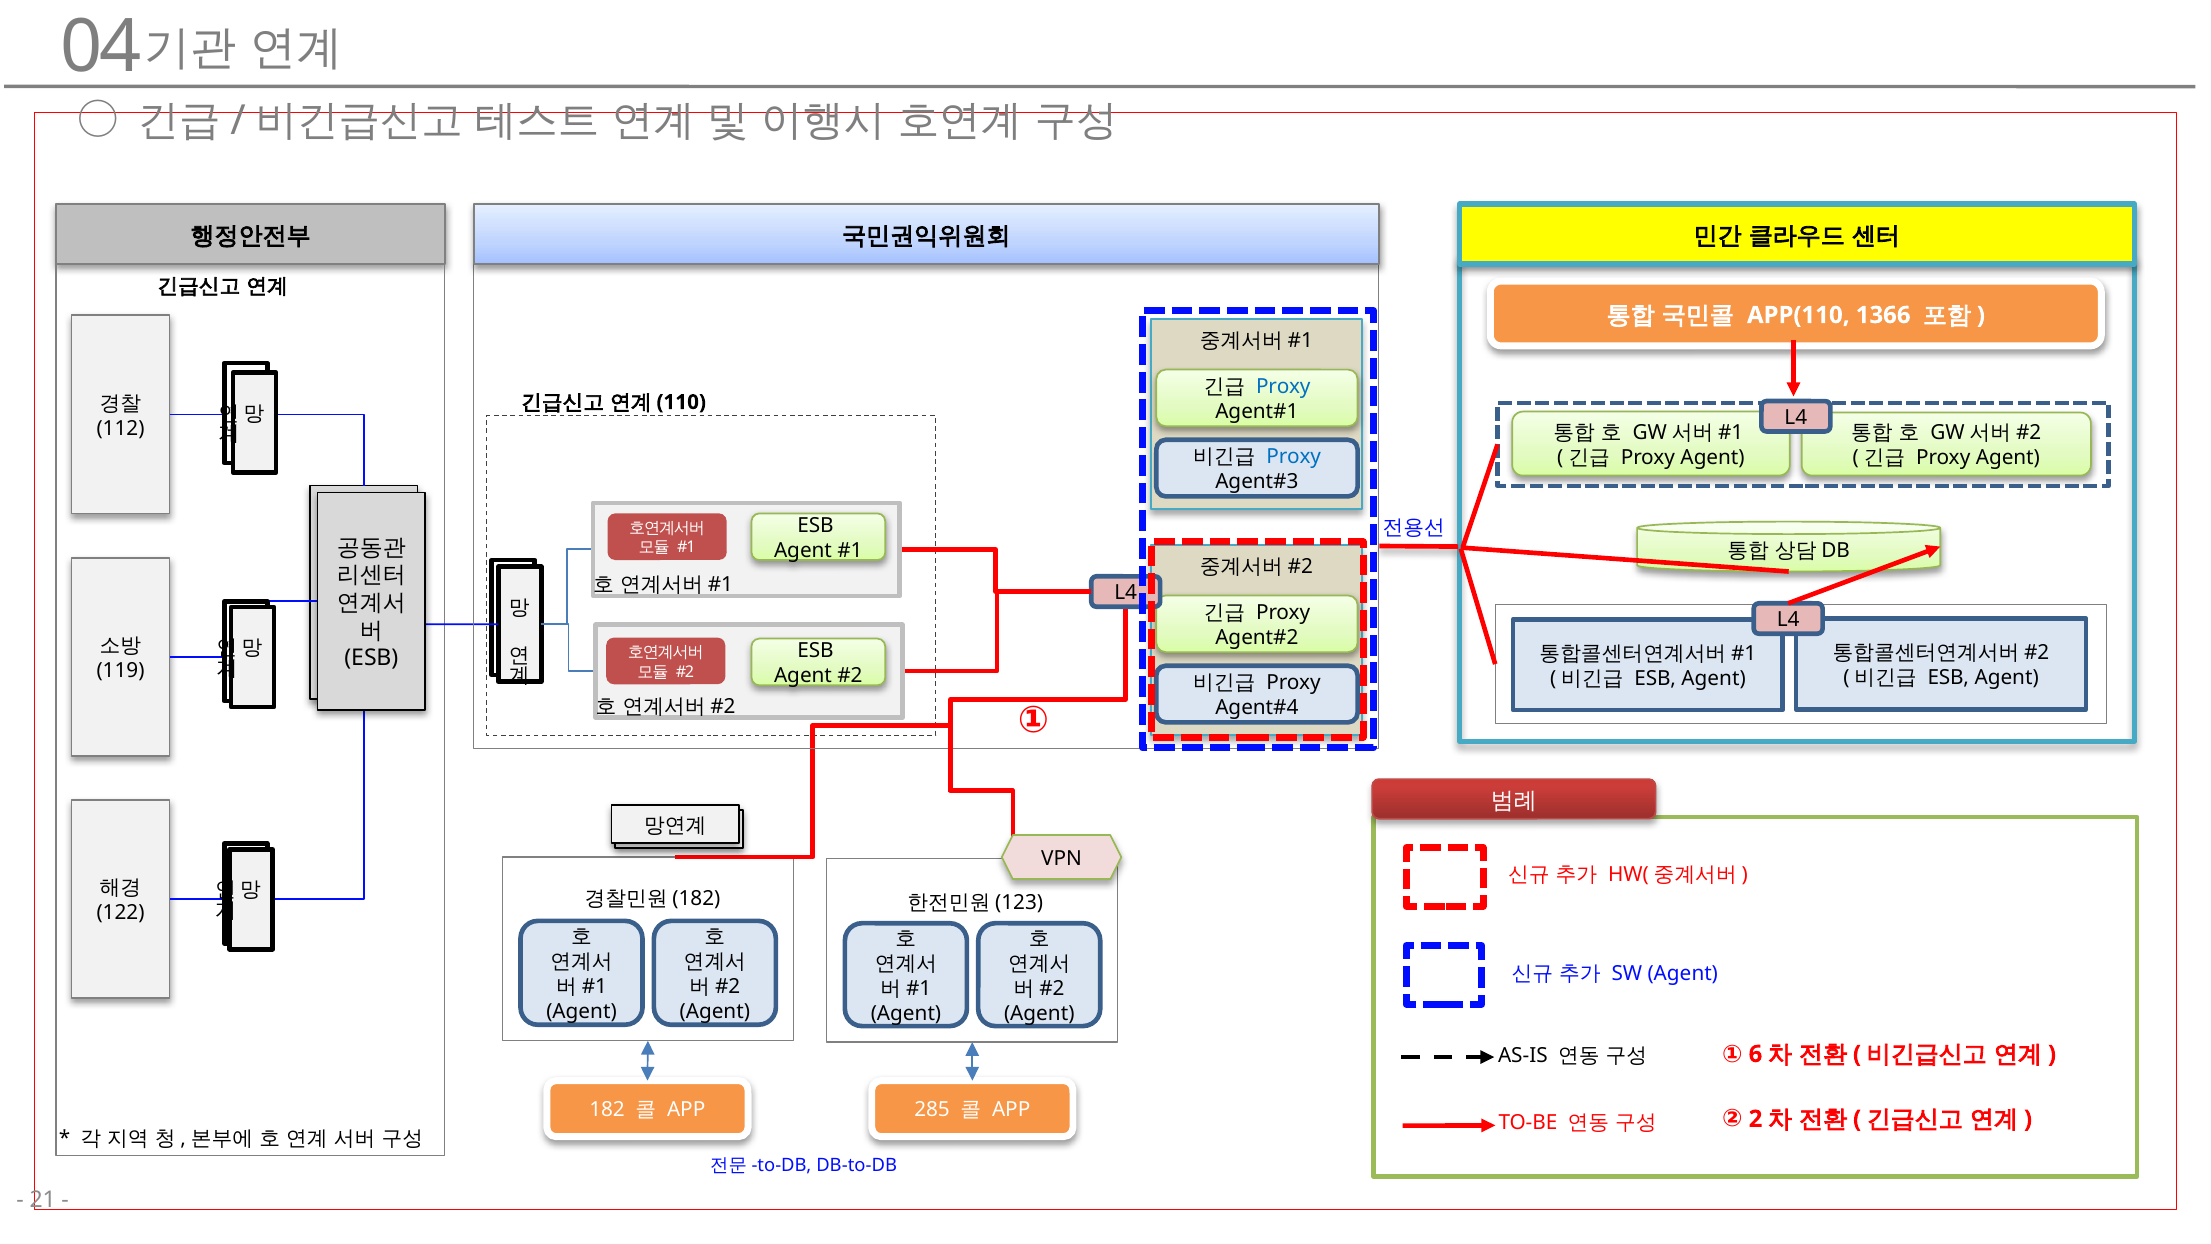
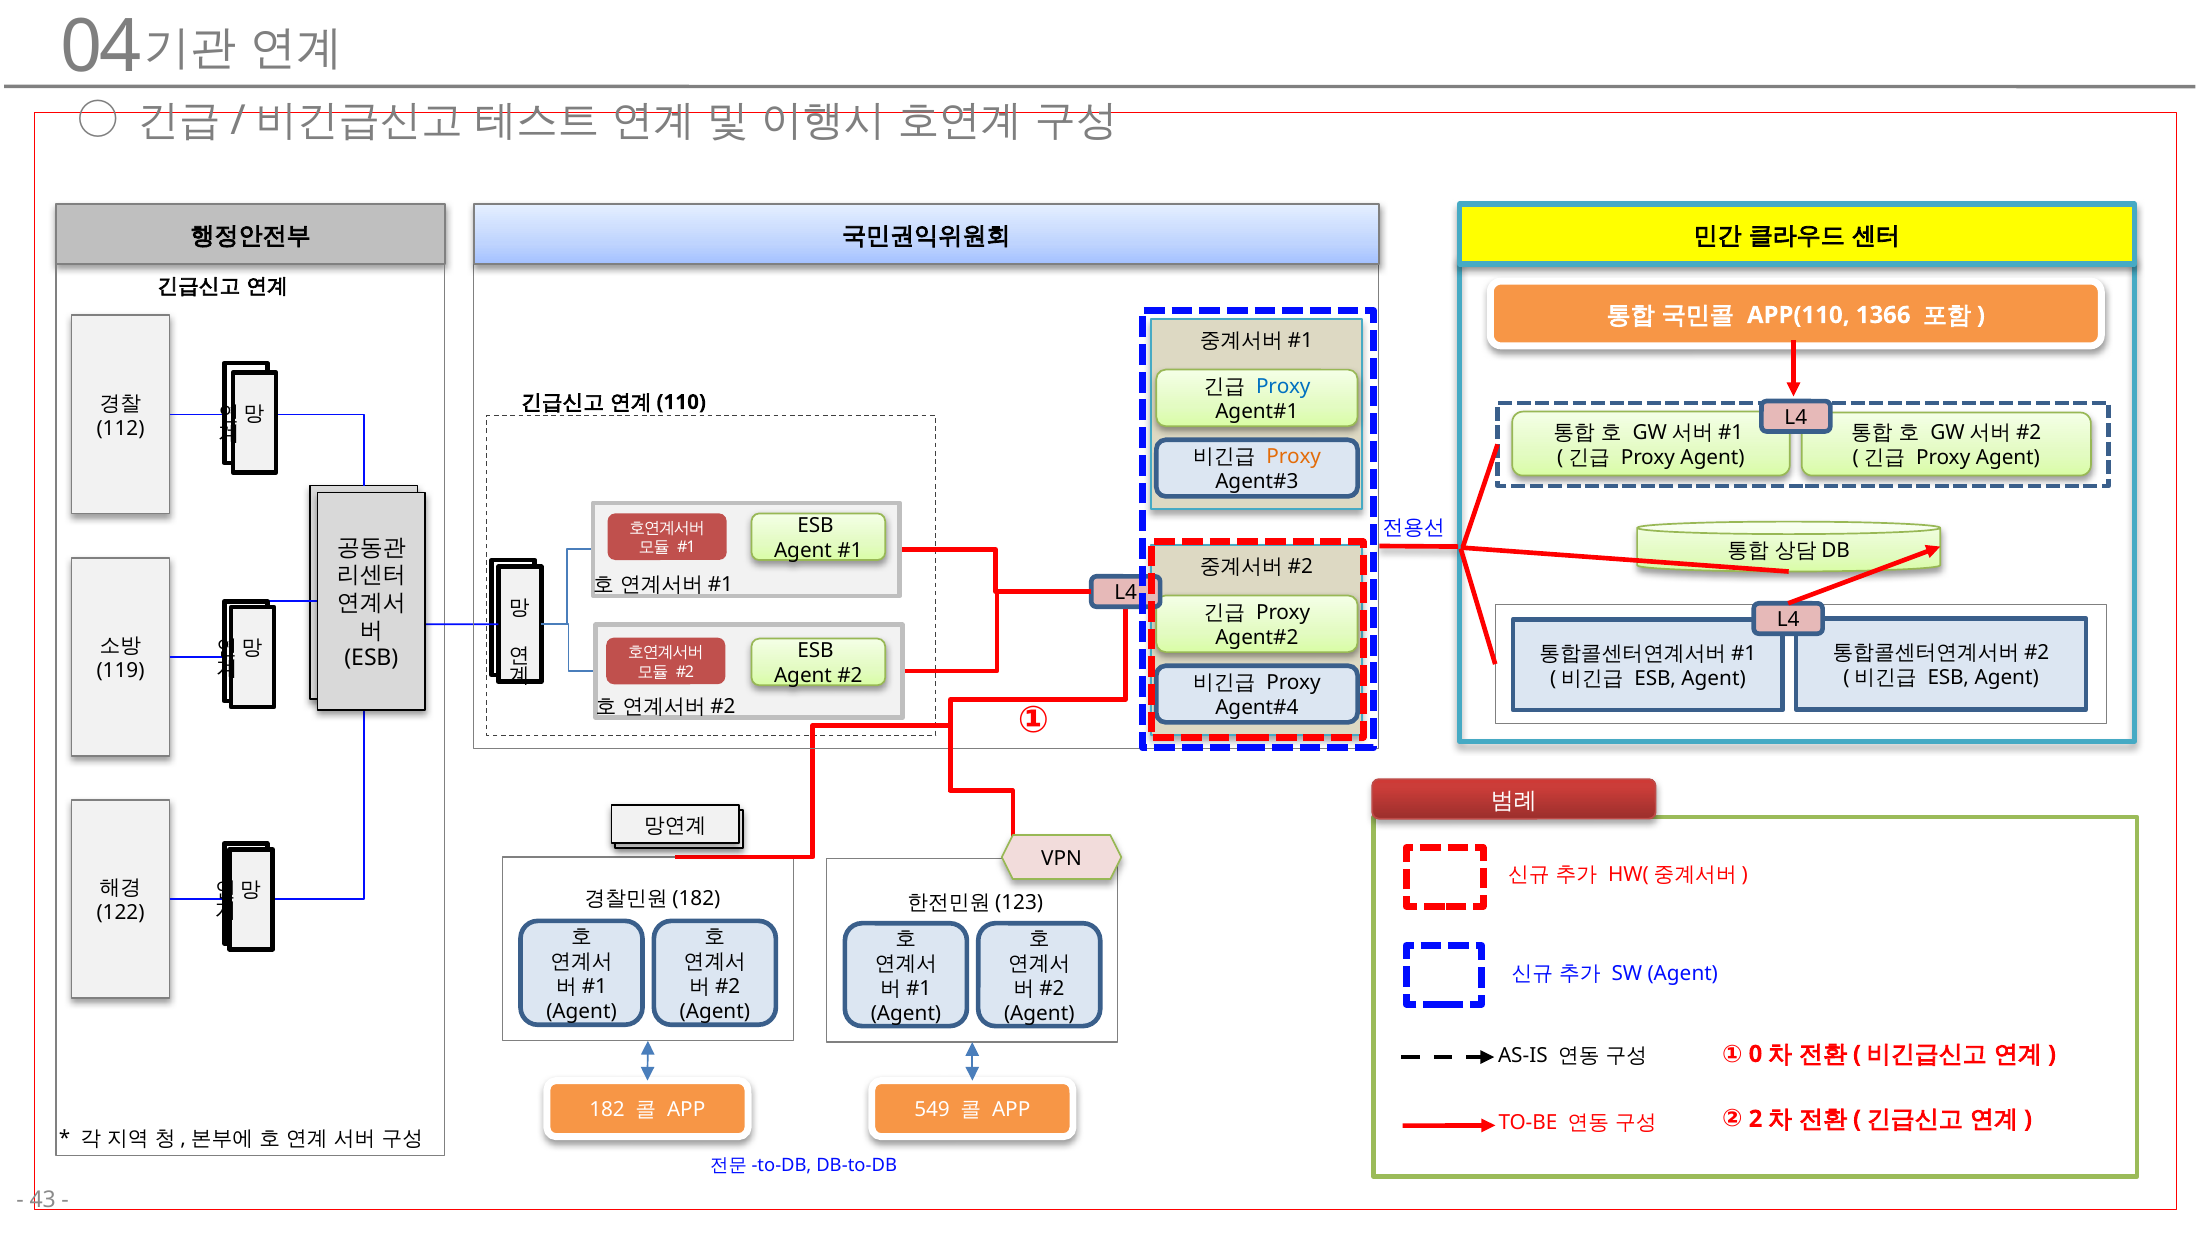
Proxy at (1294, 457) colour: blue -> orange
6: 6 -> 0
285: 285 -> 549
21: 21 -> 43
